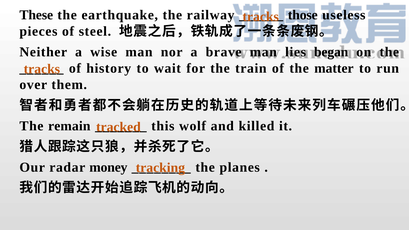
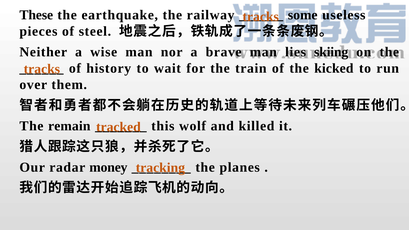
those: those -> some
began: began -> skiing
matter: matter -> kicked
